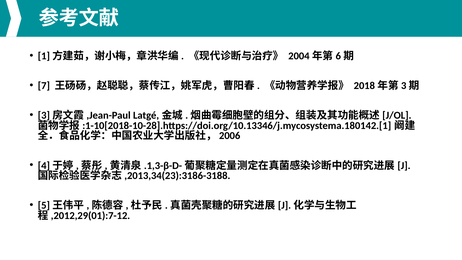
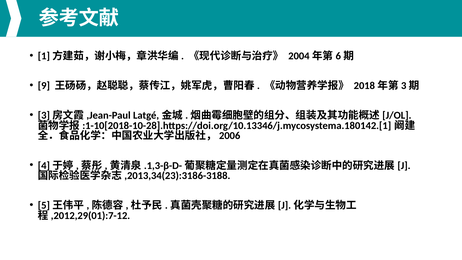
7: 7 -> 9
